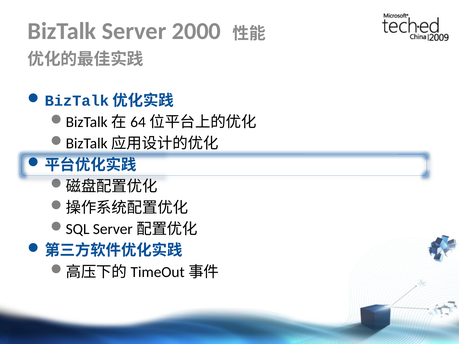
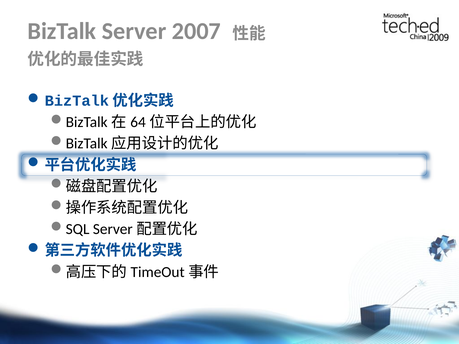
2000: 2000 -> 2007
